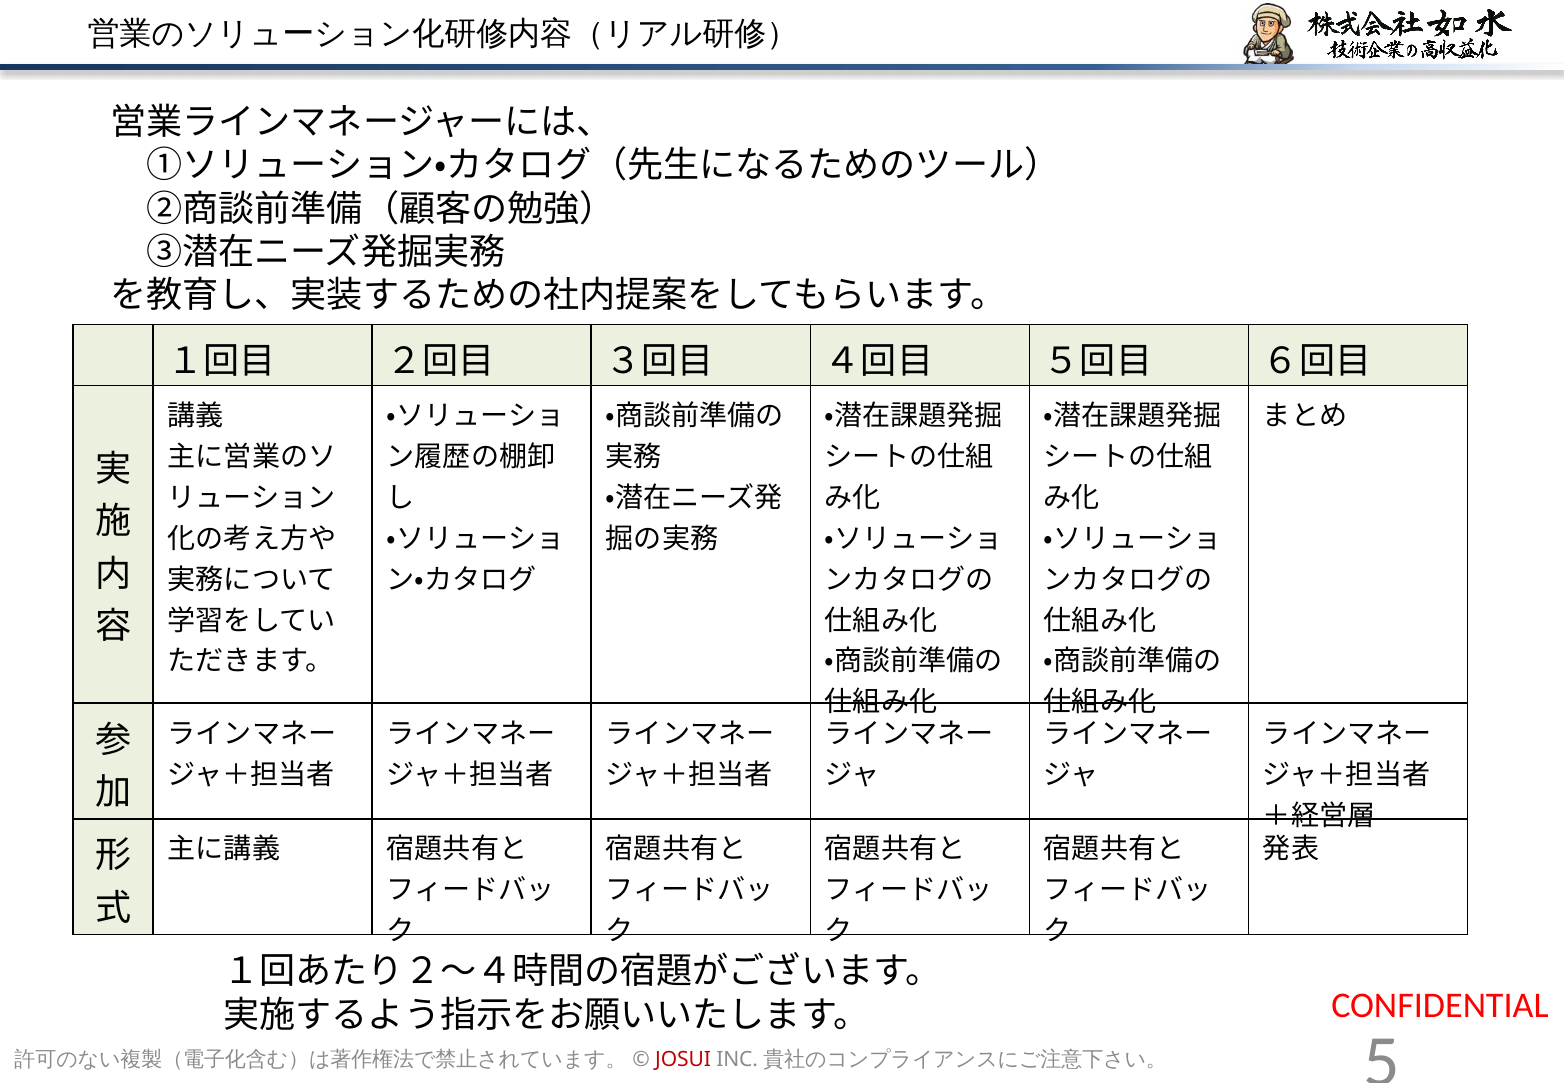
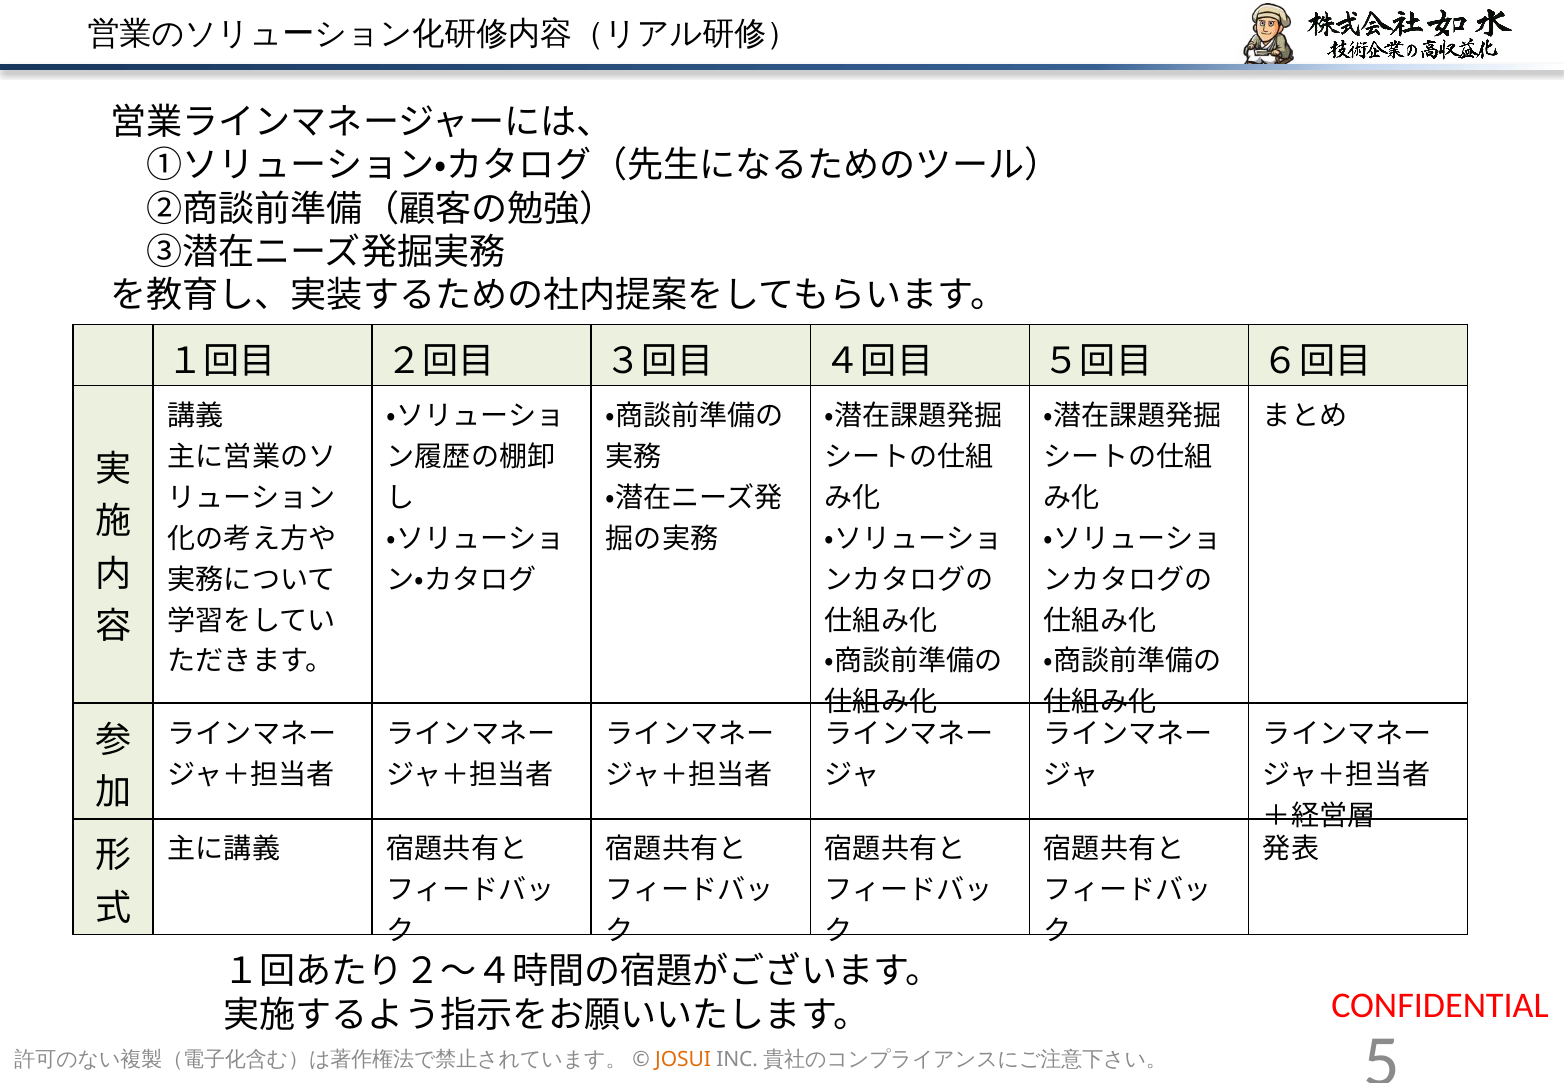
JOSUI colour: red -> orange
